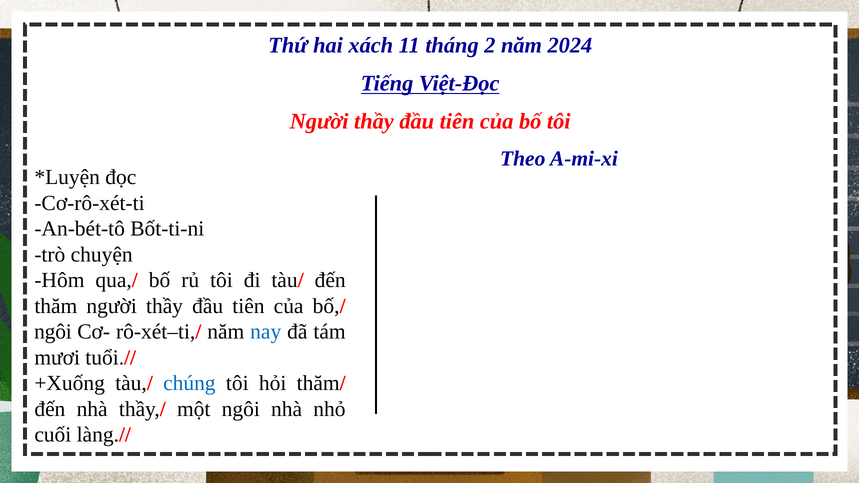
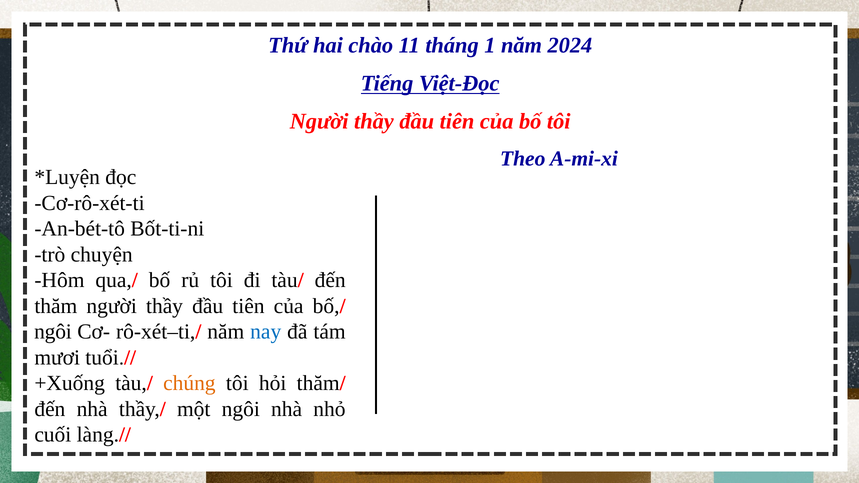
xách: xách -> chào
2: 2 -> 1
chúng colour: blue -> orange
